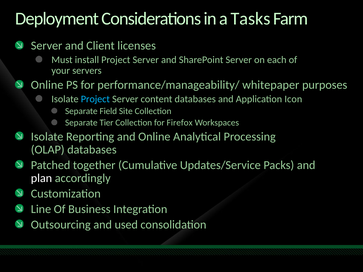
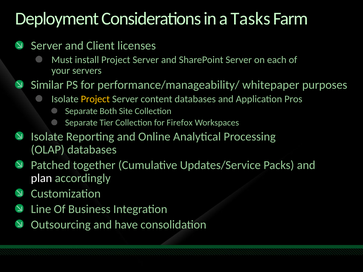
Online at (47, 85): Online -> Similar
Project at (95, 99) colour: light blue -> yellow
Icon: Icon -> Pros
Field: Field -> Both
used: used -> have
